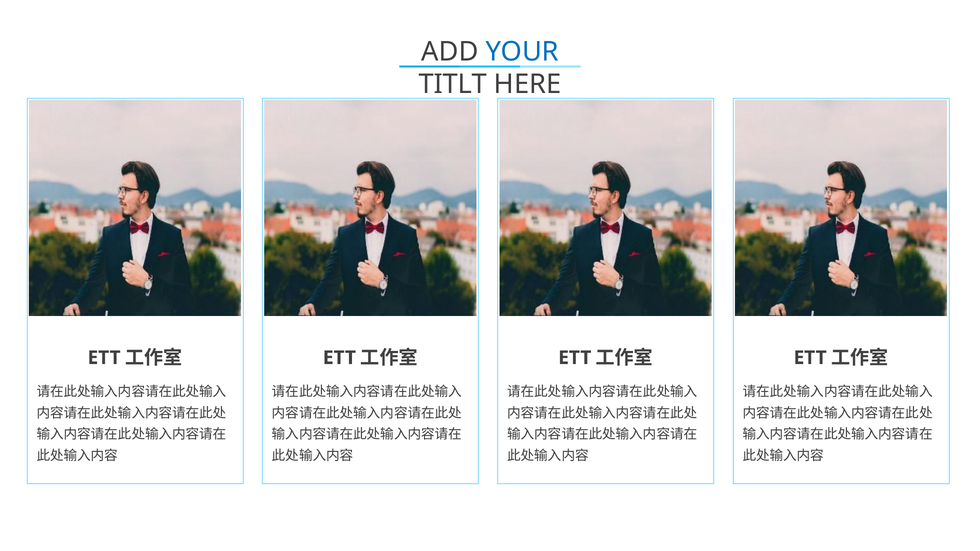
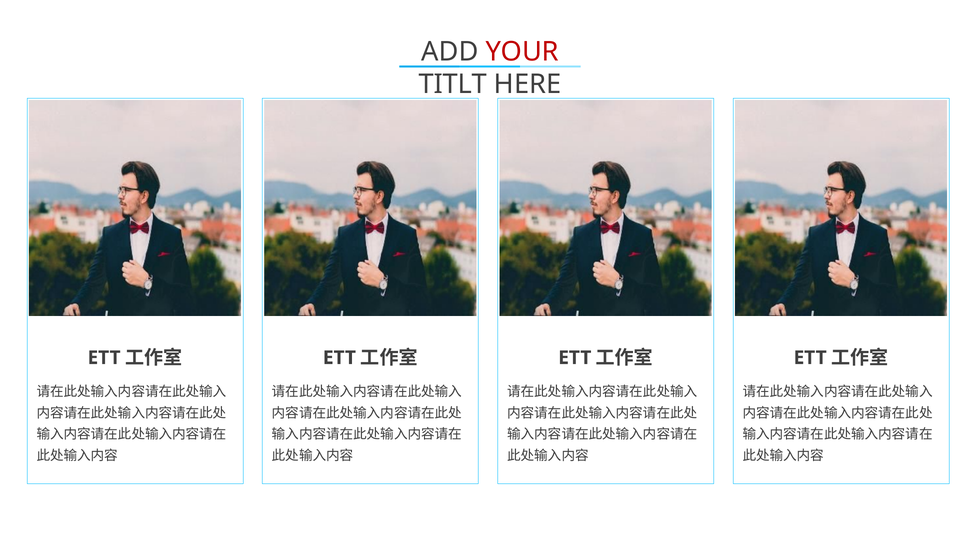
YOUR colour: blue -> red
